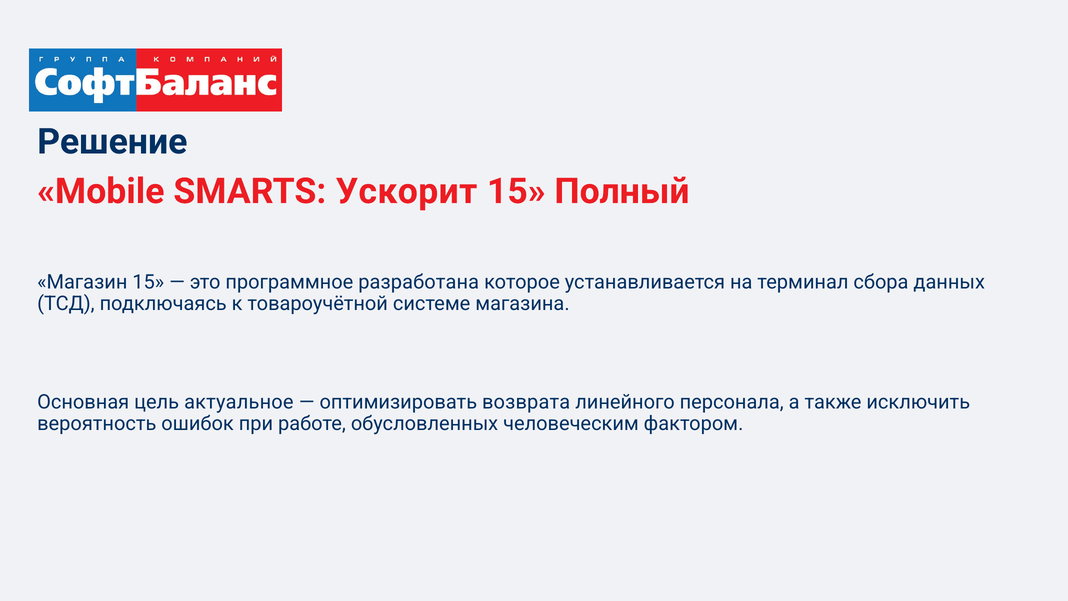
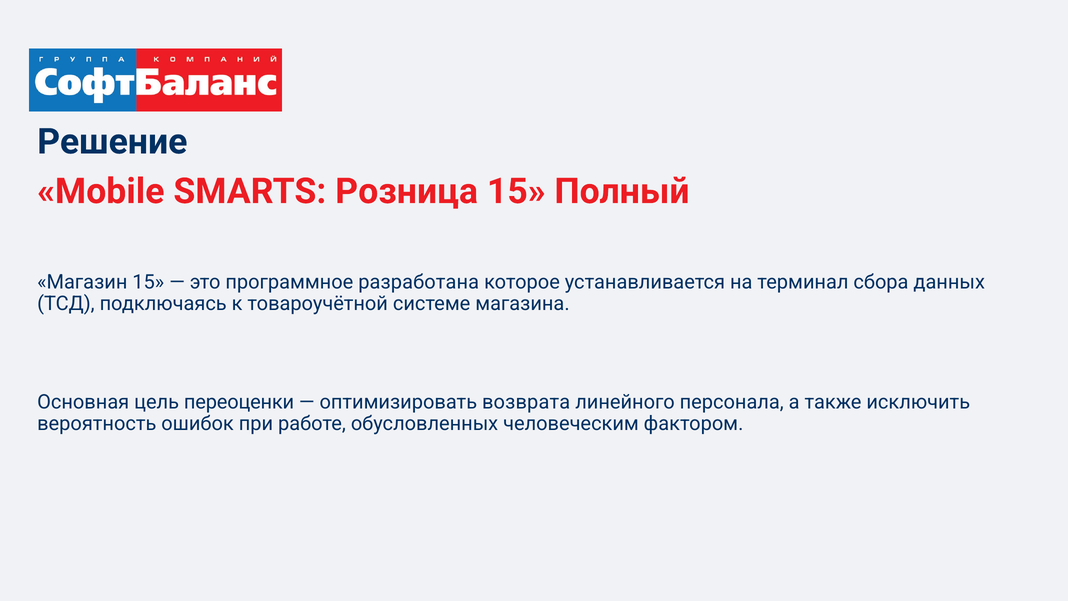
Ускорит: Ускорит -> Розница
актуальное: актуальное -> переоценки
